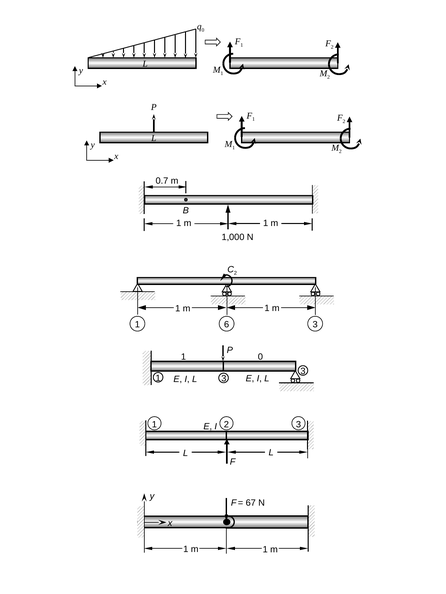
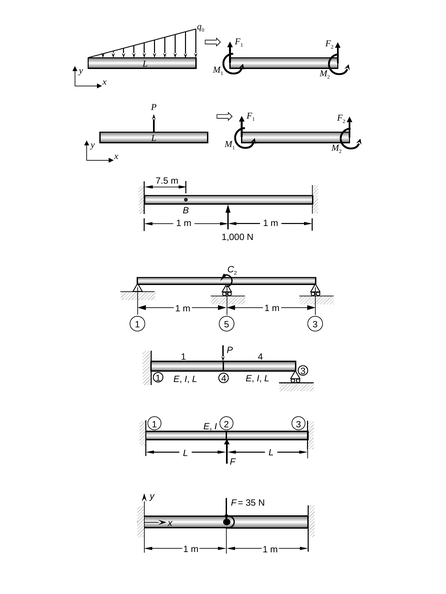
0.7: 0.7 -> 7.5
6: 6 -> 5
0 at (260, 357): 0 -> 4
3 at (224, 379): 3 -> 4
67: 67 -> 35
